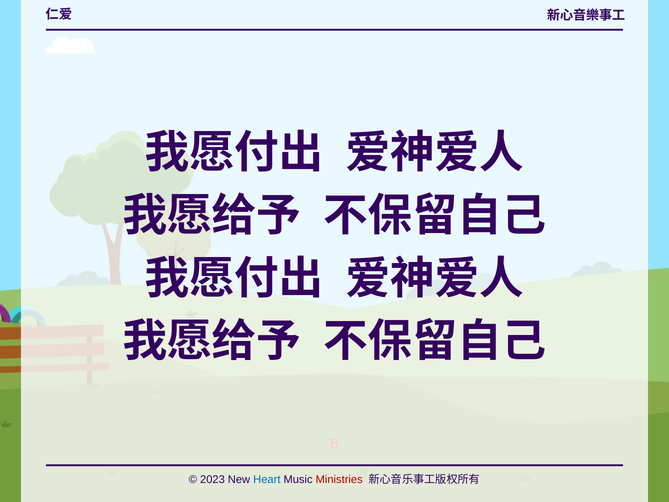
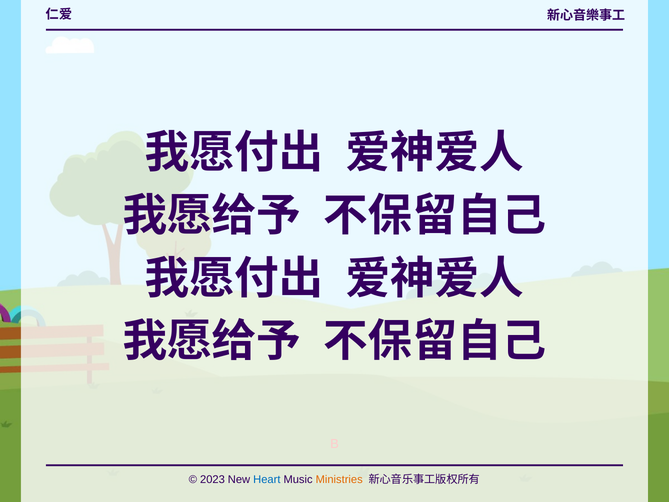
Ministries colour: red -> orange
